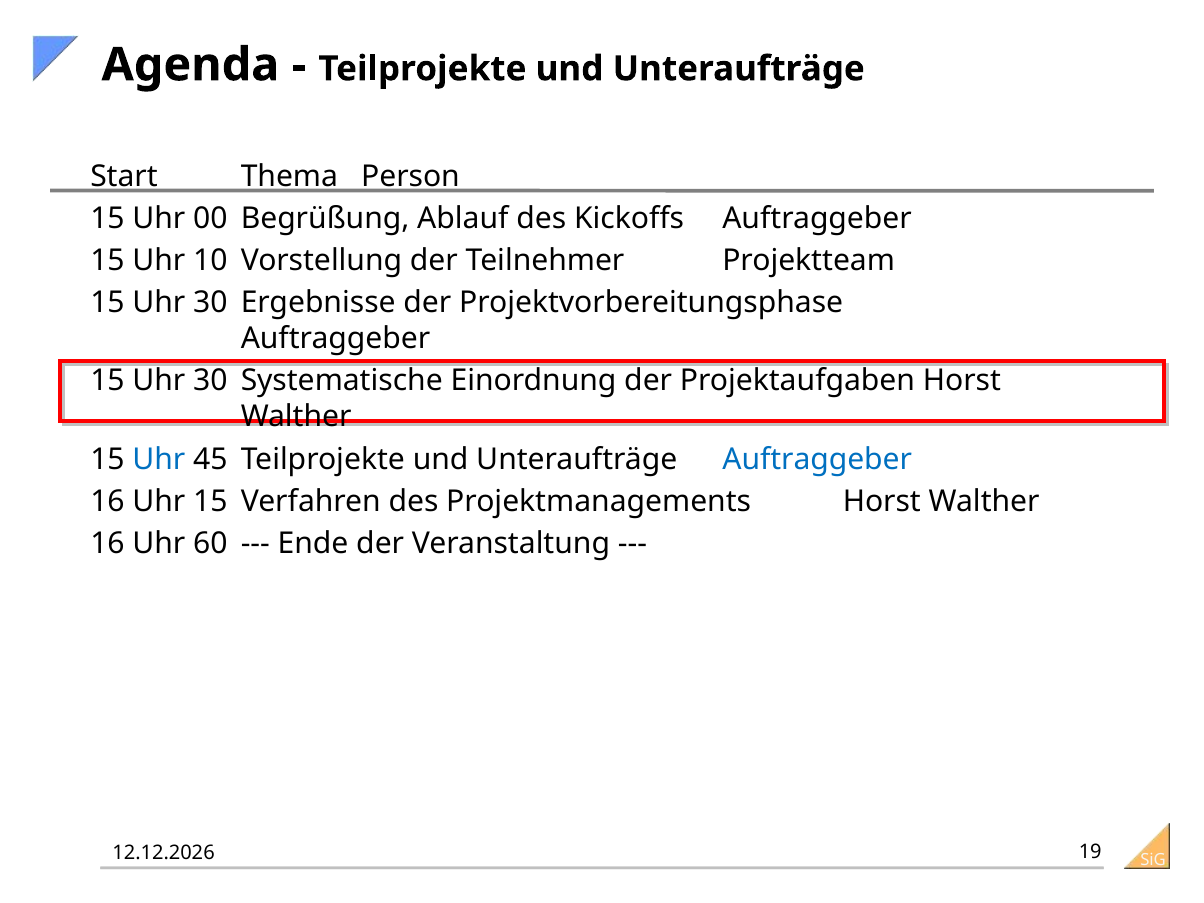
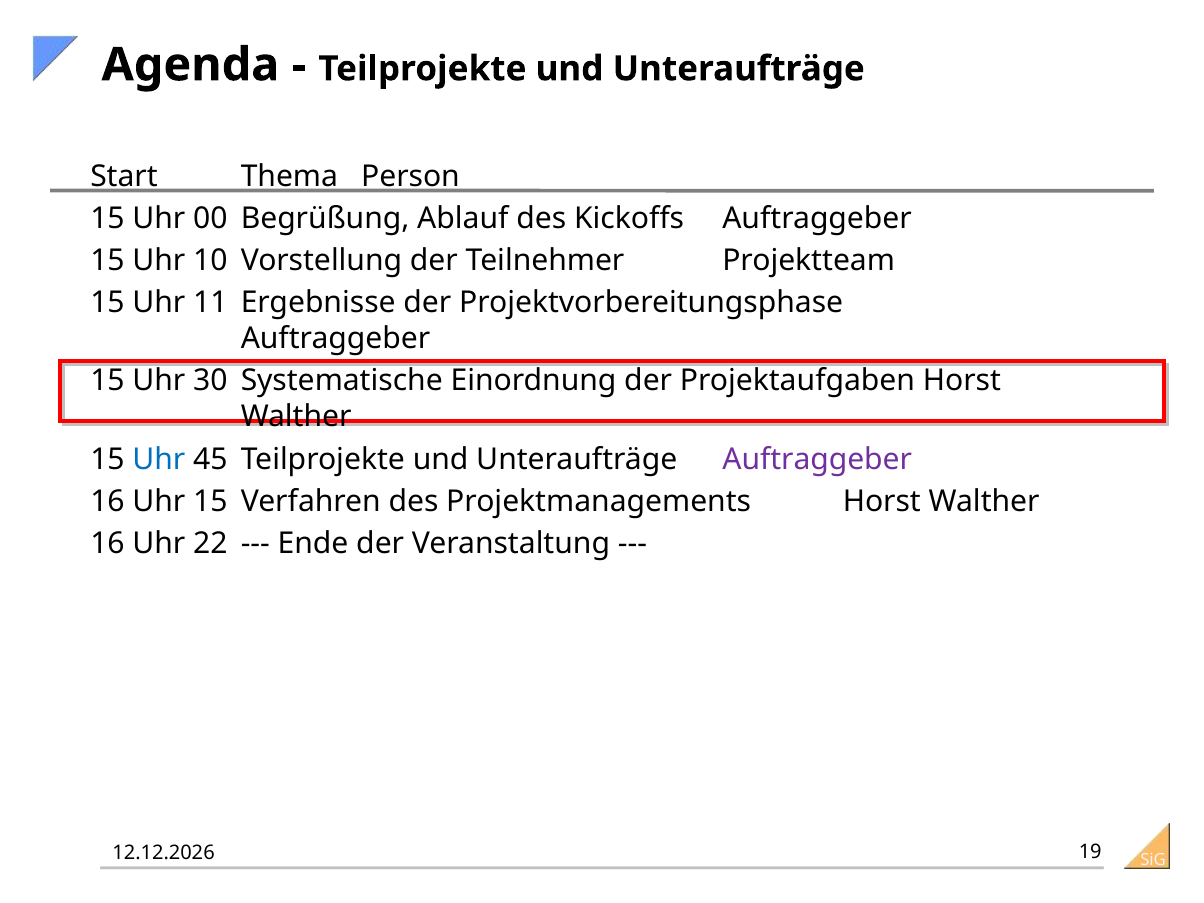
30 at (210, 303): 30 -> 11
Auftraggeber at (817, 459) colour: blue -> purple
60: 60 -> 22
